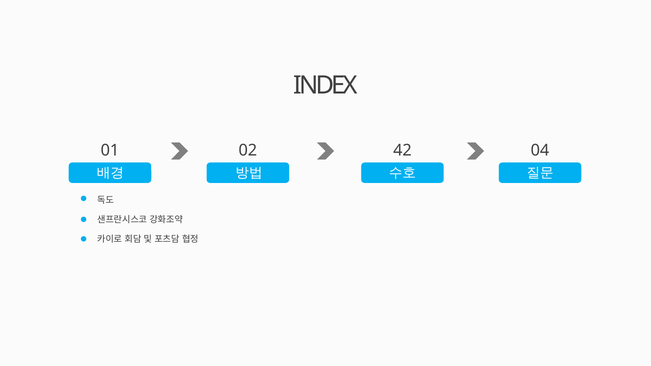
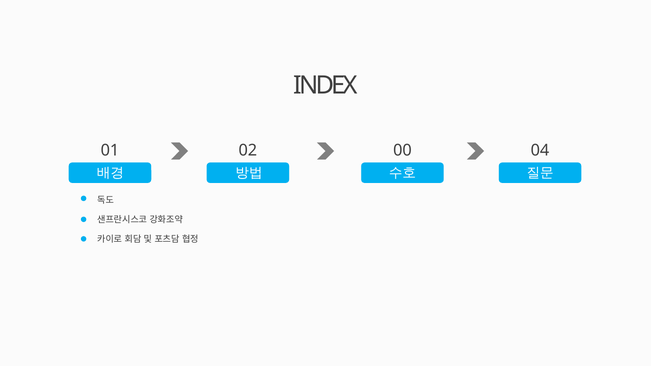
42: 42 -> 00
